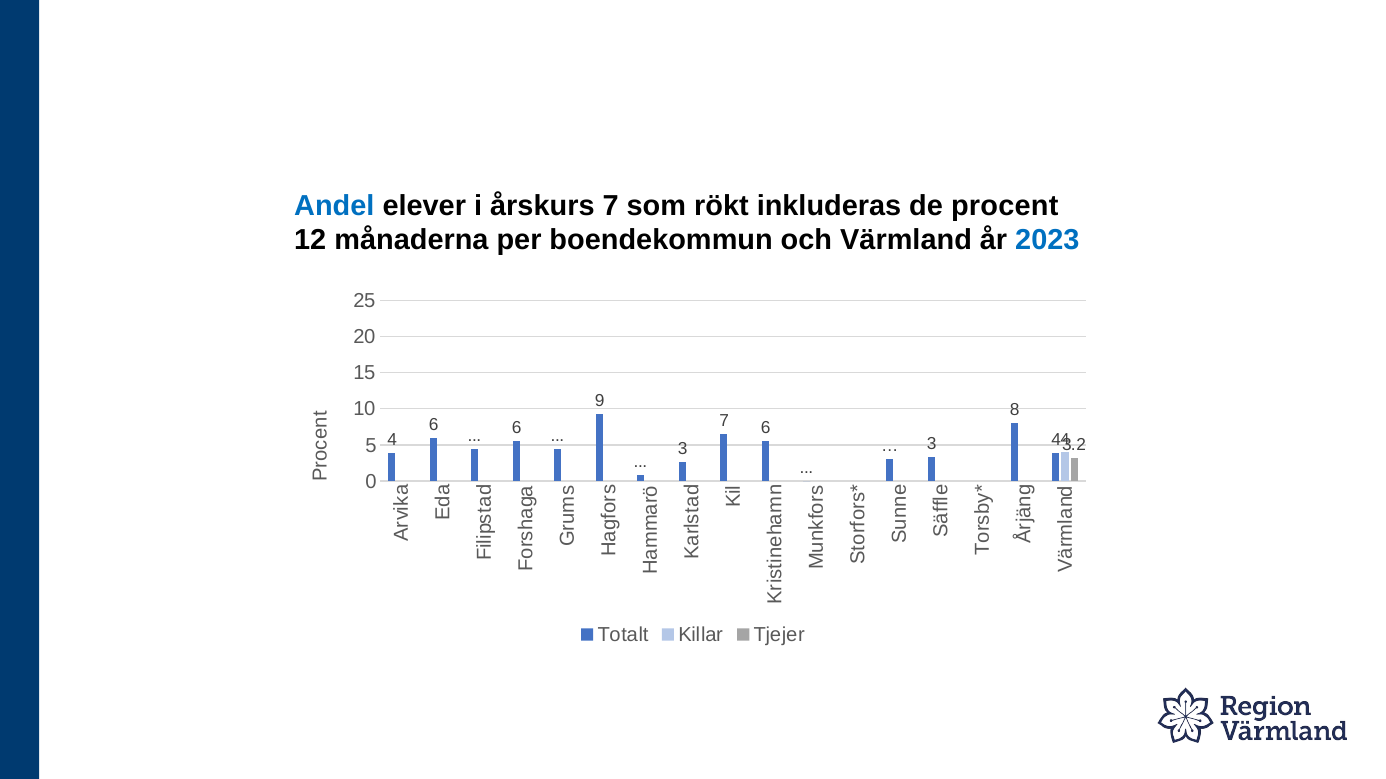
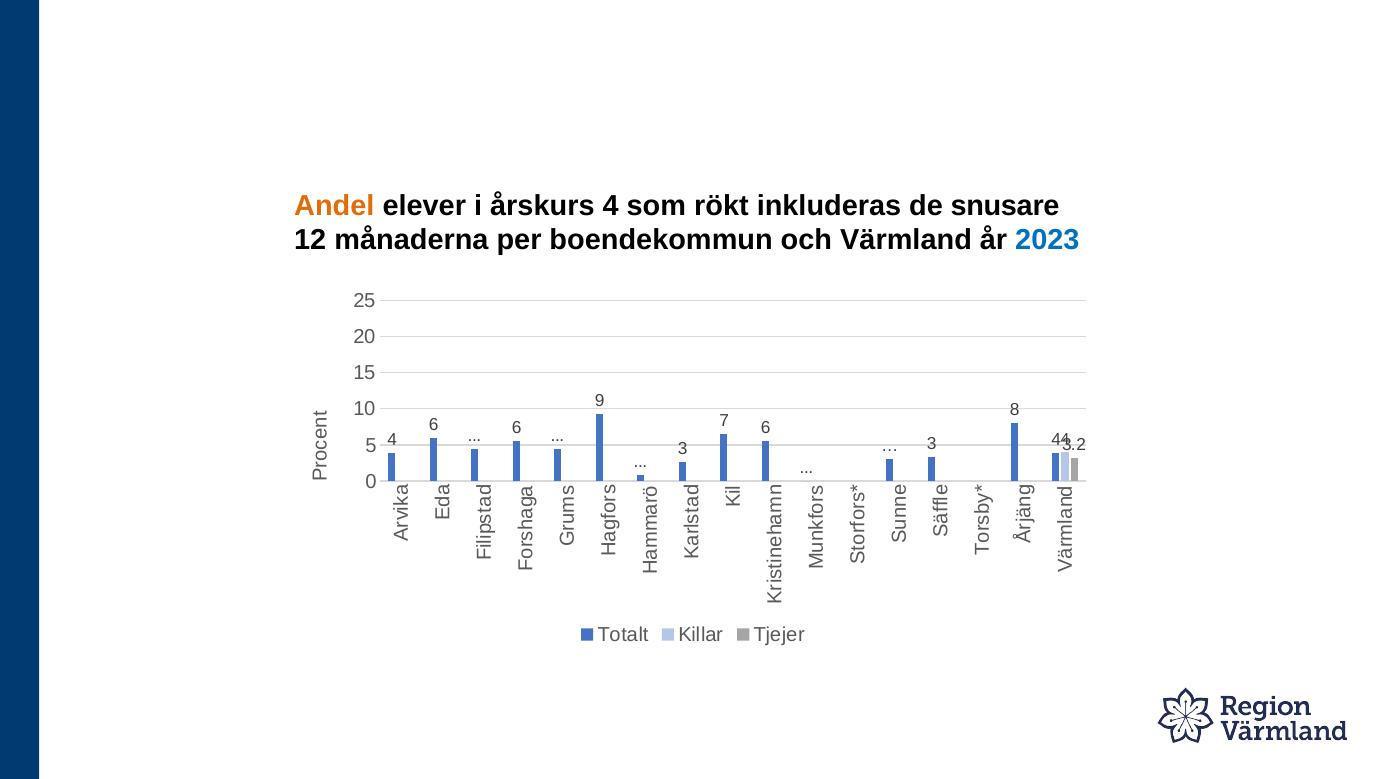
Andel colour: blue -> orange
årskurs 7: 7 -> 4
procent: procent -> snusare
